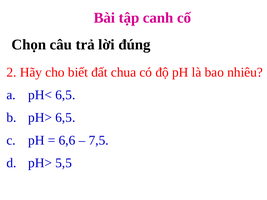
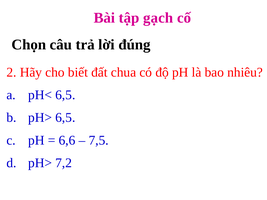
canh: canh -> gạch
5,5: 5,5 -> 7,2
